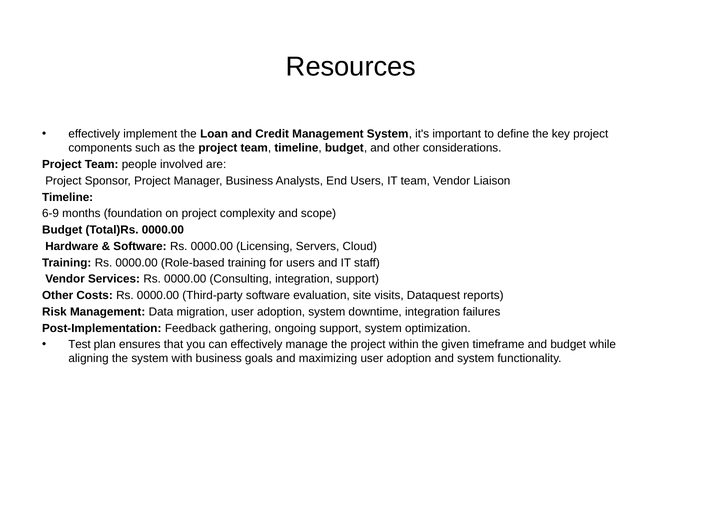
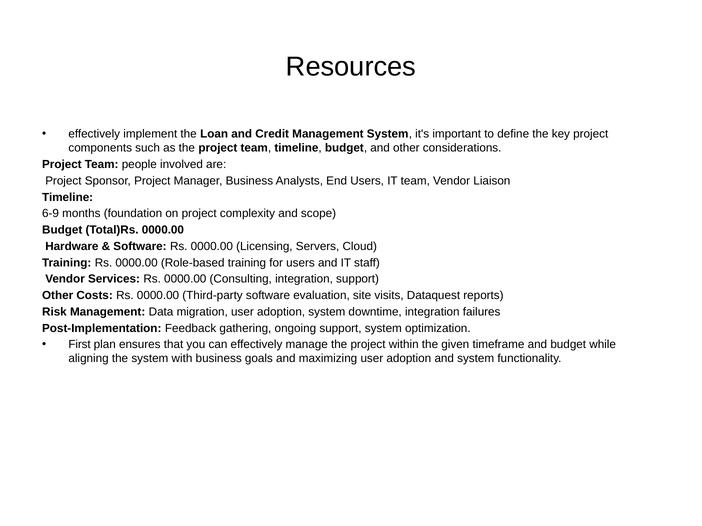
Test: Test -> First
